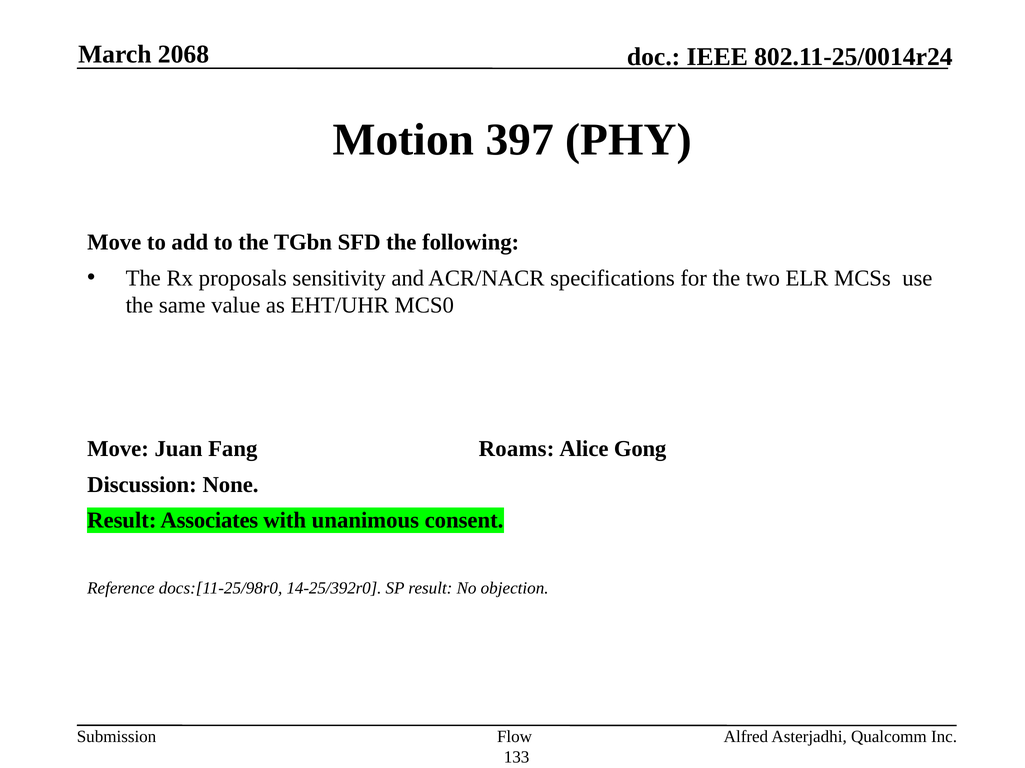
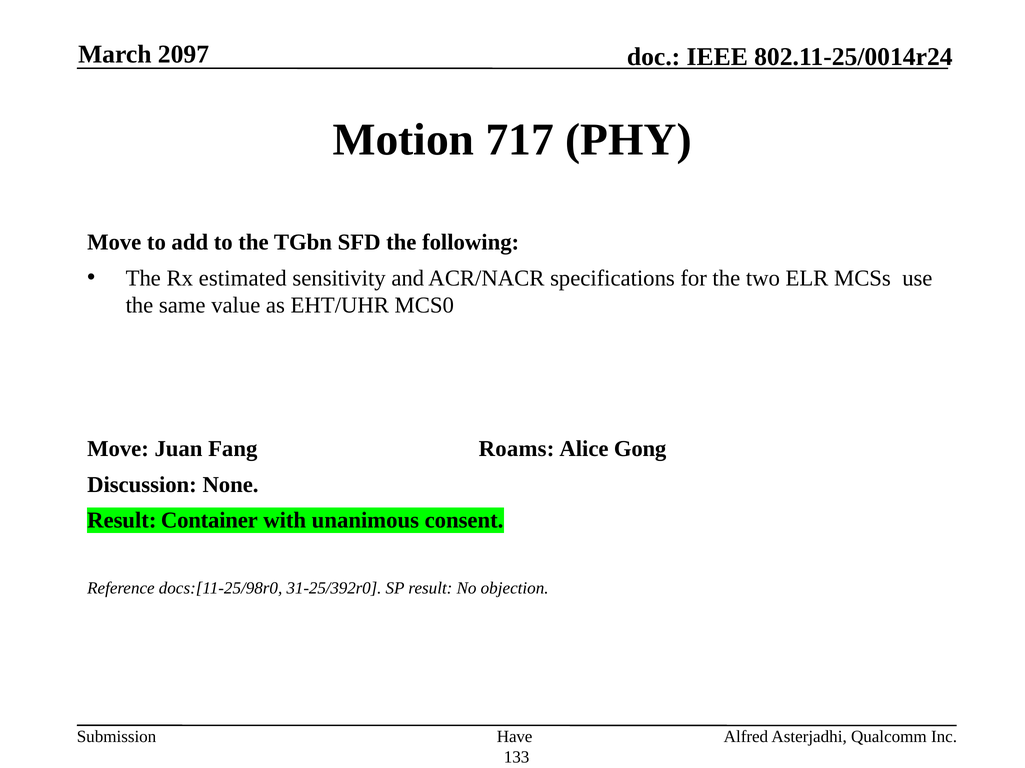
2068: 2068 -> 2097
397: 397 -> 717
proposals: proposals -> estimated
Associates: Associates -> Container
14-25/392r0: 14-25/392r0 -> 31-25/392r0
Flow: Flow -> Have
